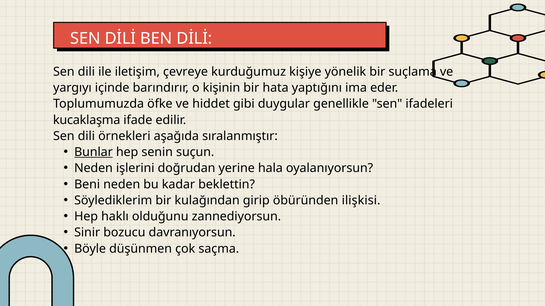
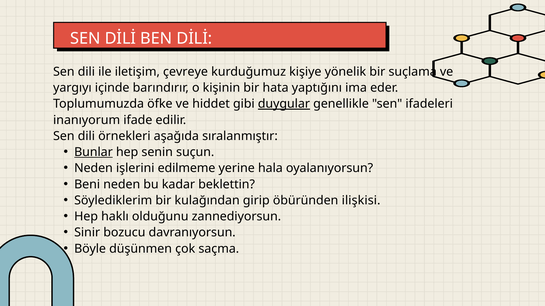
duygular underline: none -> present
kucaklaşma: kucaklaşma -> inanıyorum
doğrudan: doğrudan -> edilmeme
